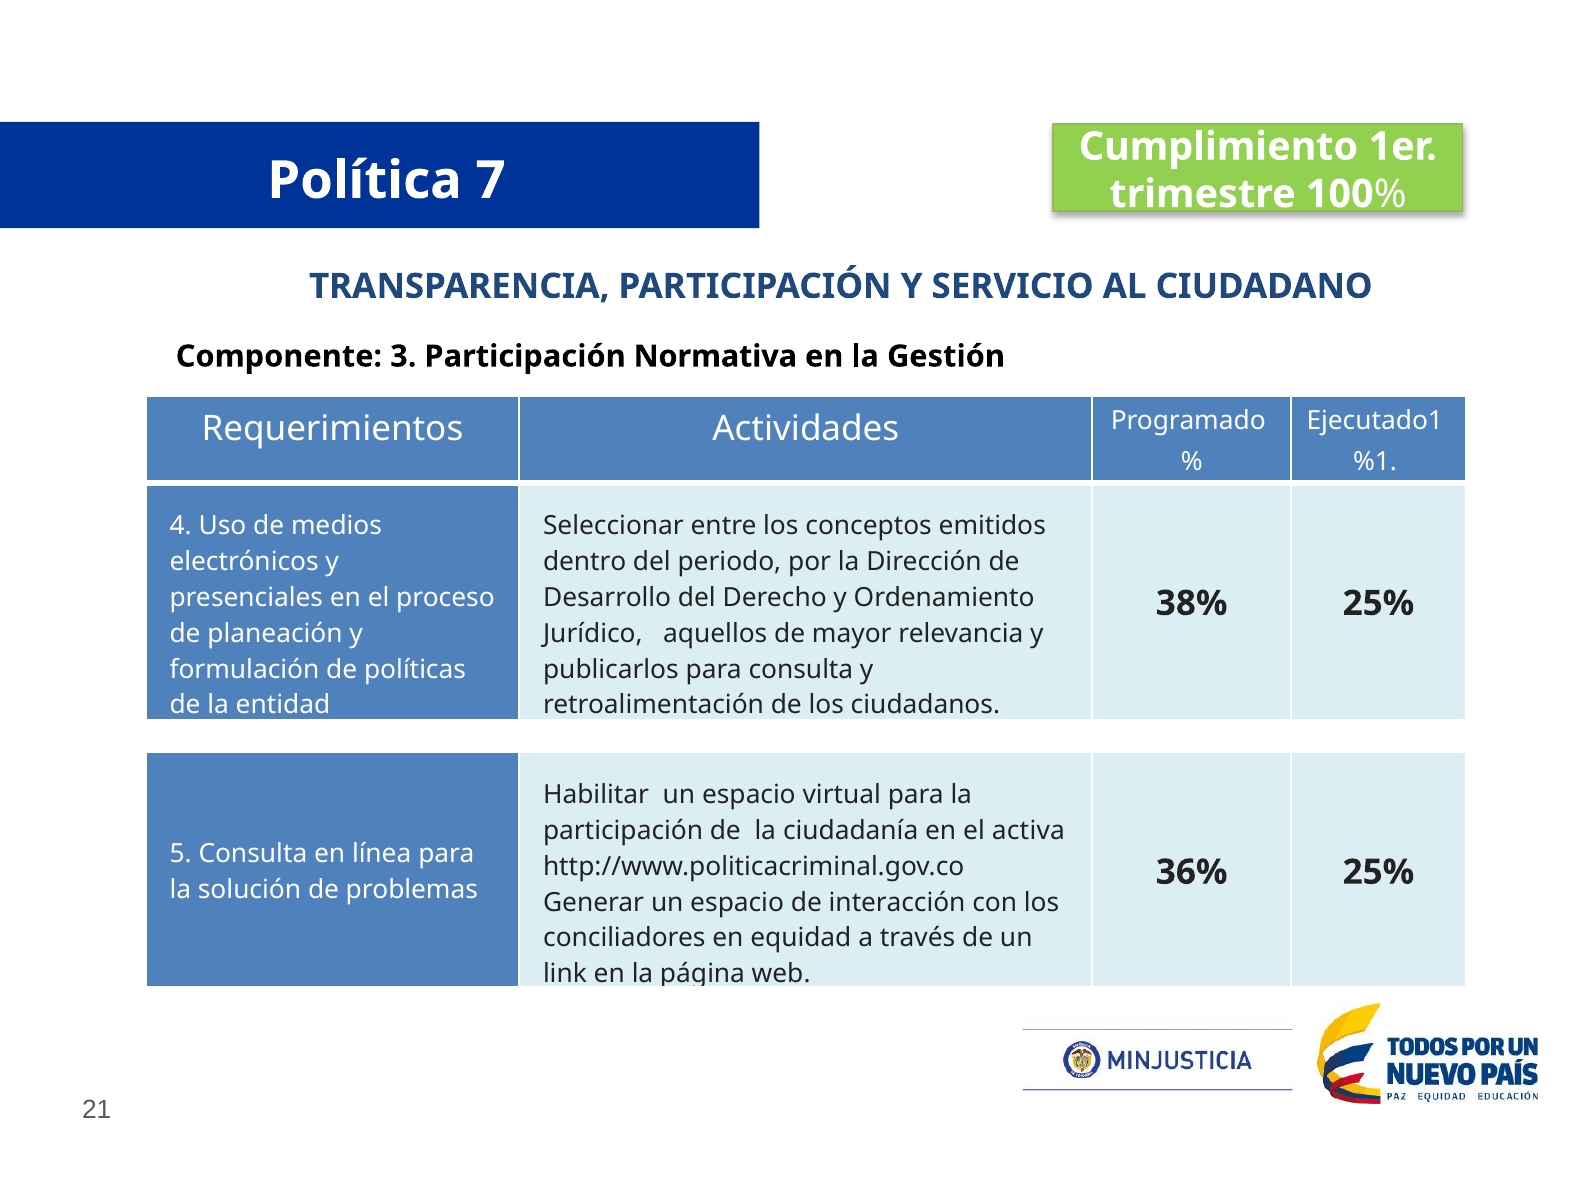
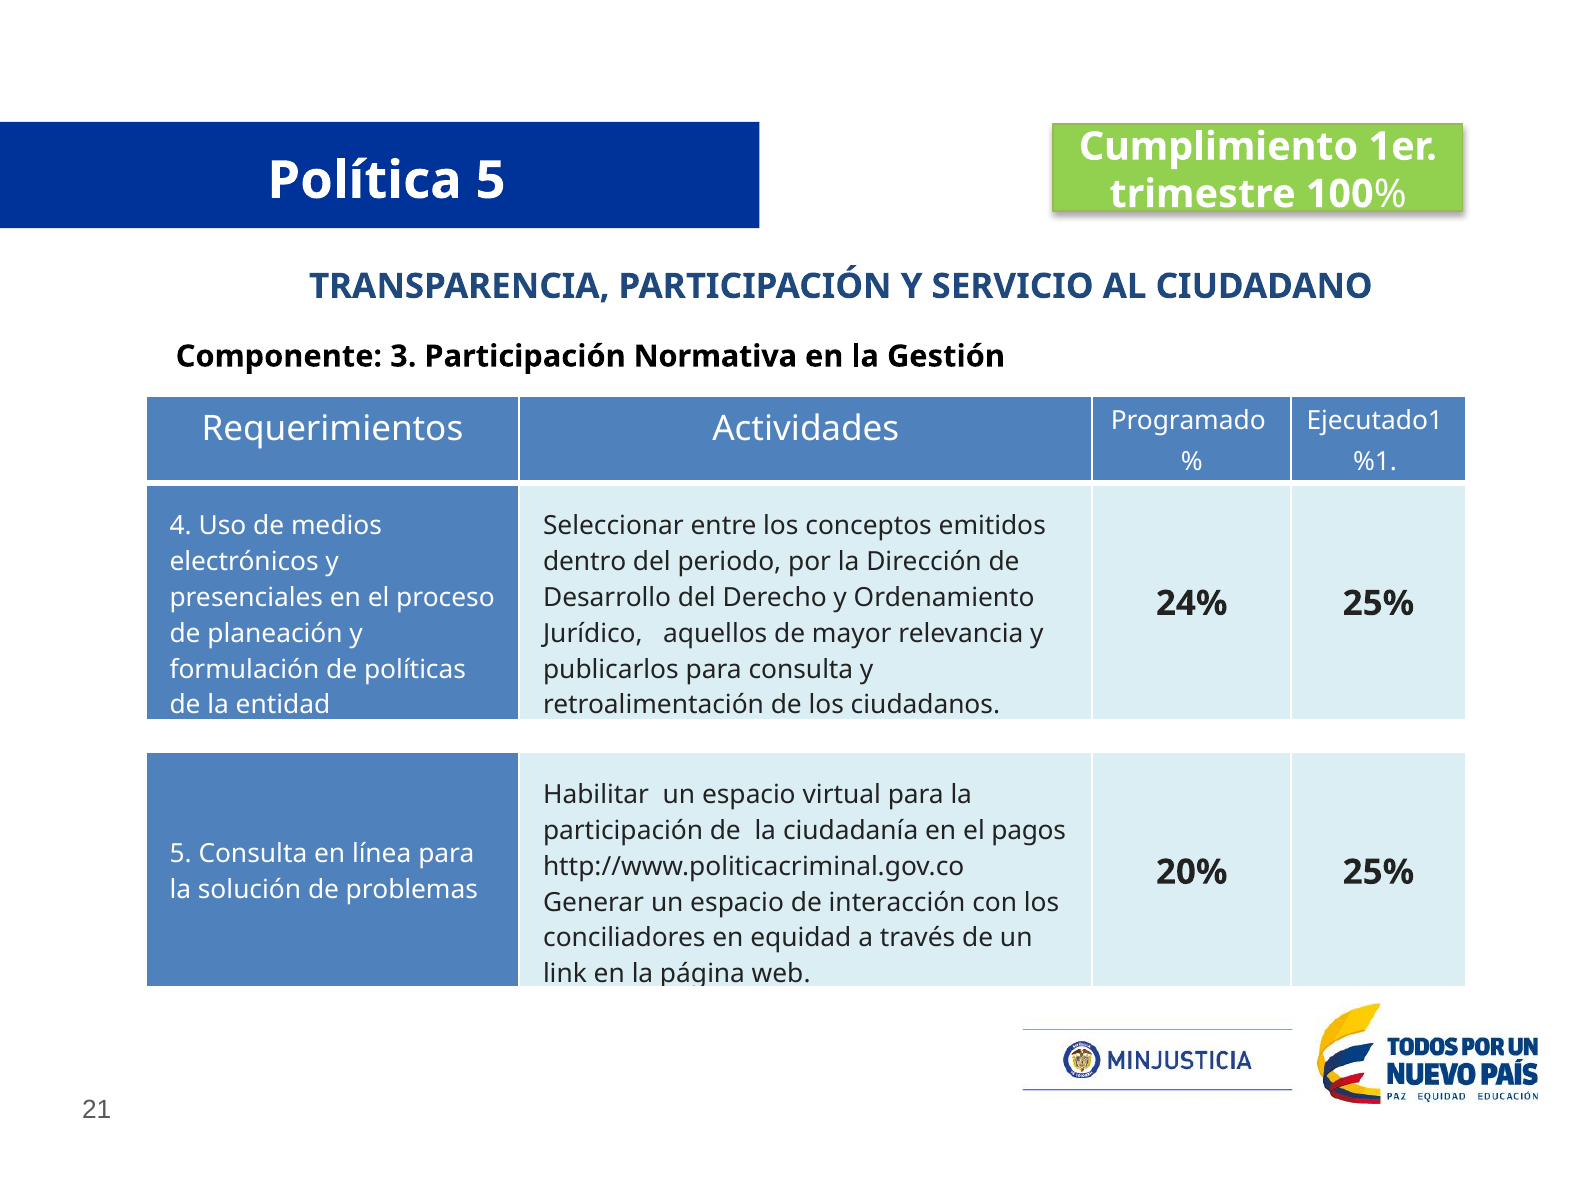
Política 7: 7 -> 5
38%: 38% -> 24%
activa: activa -> pagos
36%: 36% -> 20%
